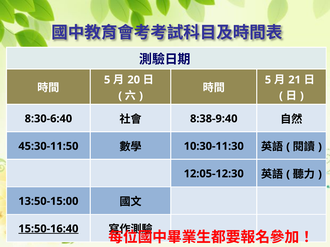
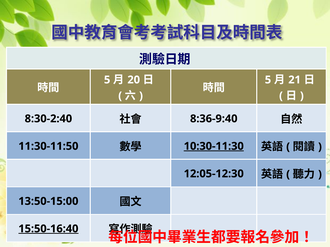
8:30-6:40: 8:30-6:40 -> 8:30-2:40
8:38-9:40: 8:38-9:40 -> 8:36-9:40
45:30-11:50: 45:30-11:50 -> 11:30-11:50
10:30-11:30 underline: none -> present
